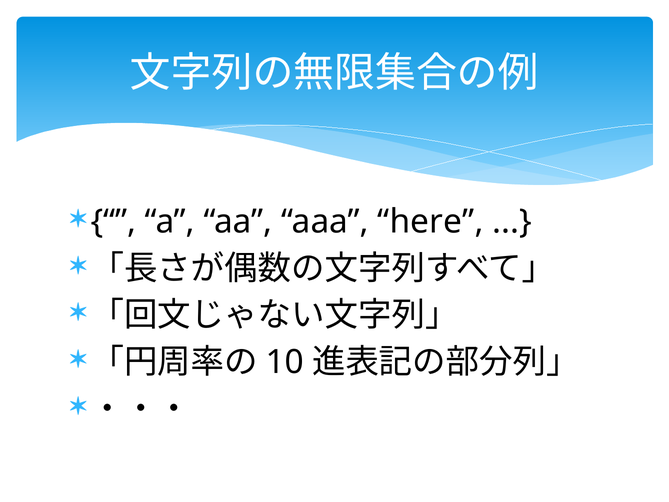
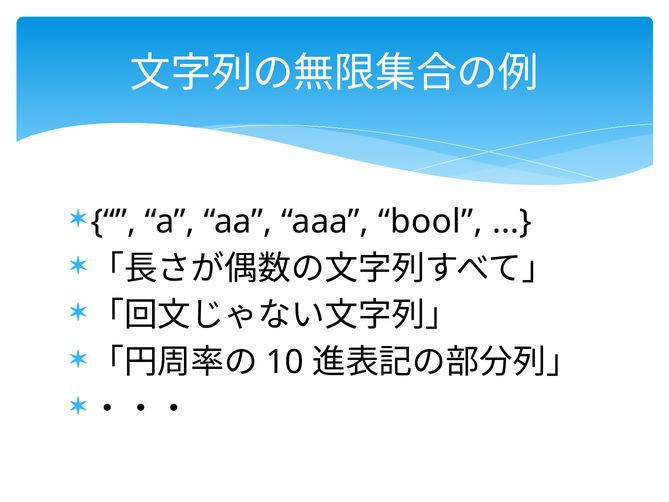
here: here -> bool
